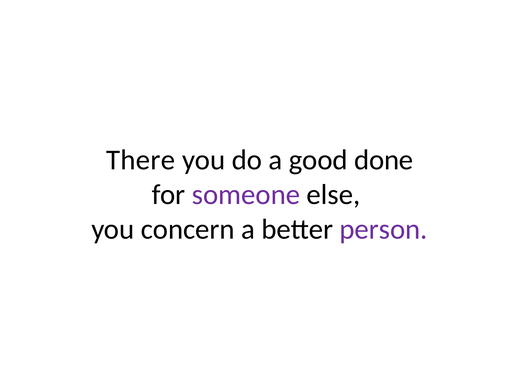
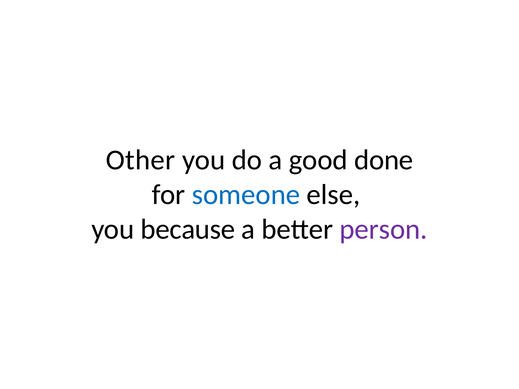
There: There -> Other
someone colour: purple -> blue
concern: concern -> because
